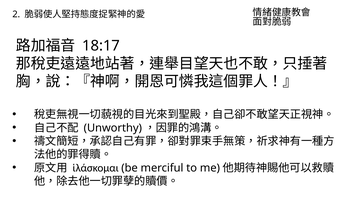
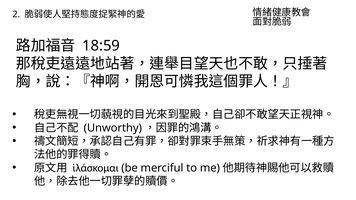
18:17: 18:17 -> 18:59
